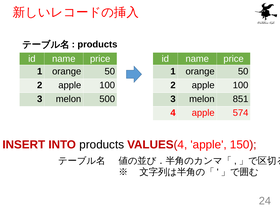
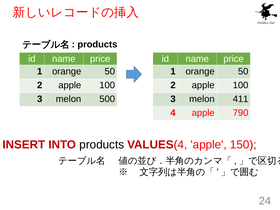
851: 851 -> 411
574: 574 -> 790
